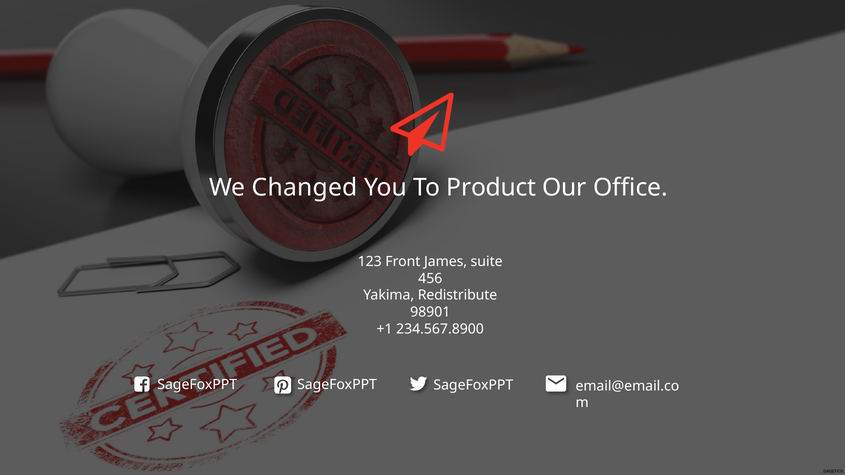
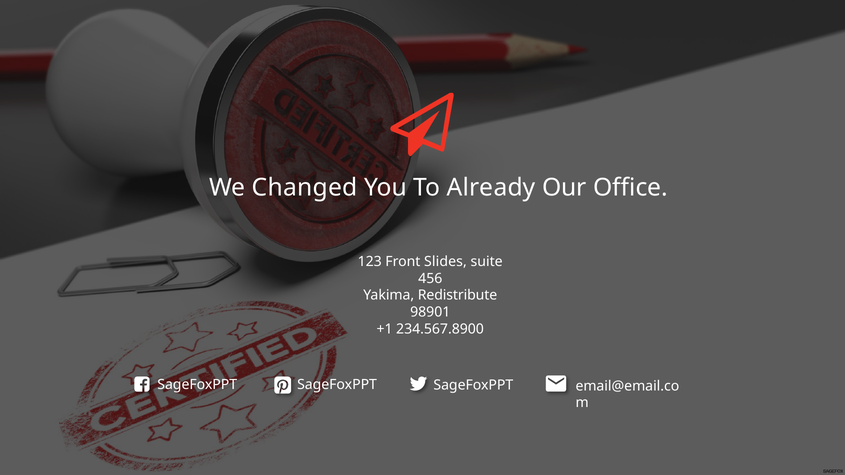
Product: Product -> Already
James: James -> Slides
